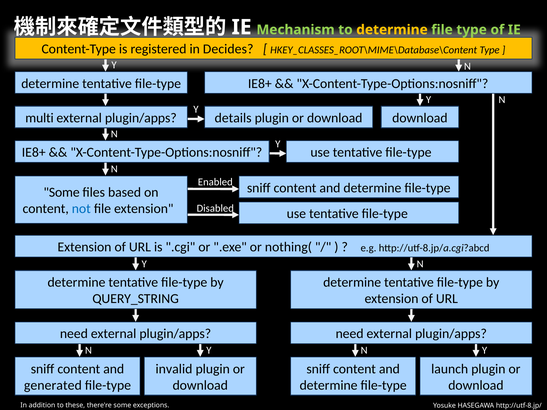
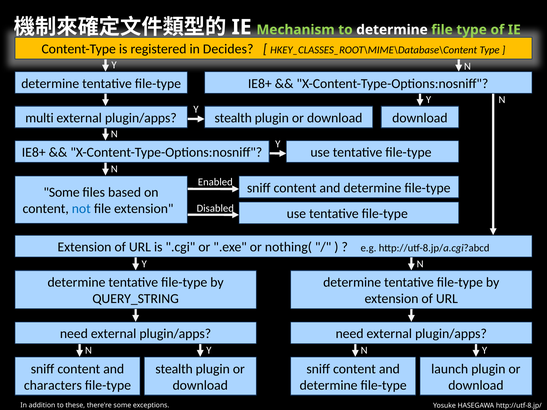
determine at (392, 30) colour: yellow -> white
plugin/apps details: details -> stealth
invalid at (174, 369): invalid -> stealth
generated: generated -> characters
